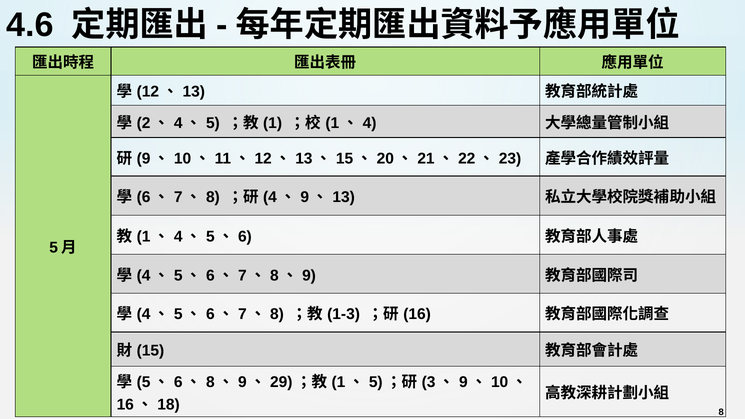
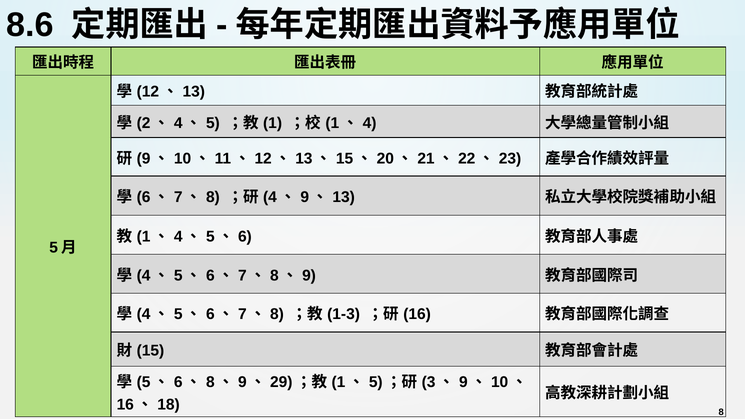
4.6: 4.6 -> 8.6
